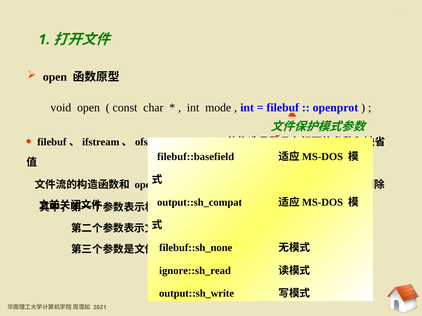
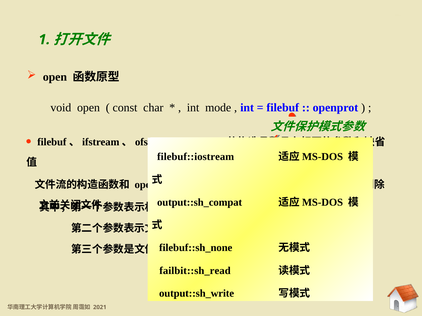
filebuf::basefield: filebuf::basefield -> filebuf::iostream
ignore::sh_read: ignore::sh_read -> failbit::sh_read
